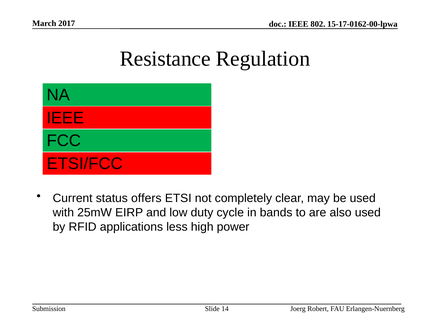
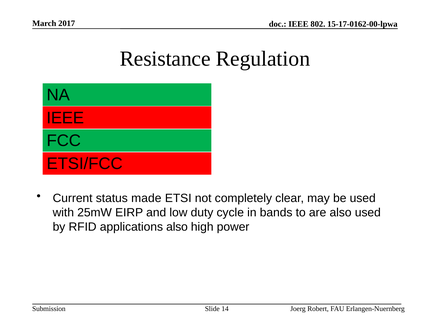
offers: offers -> made
applications less: less -> also
